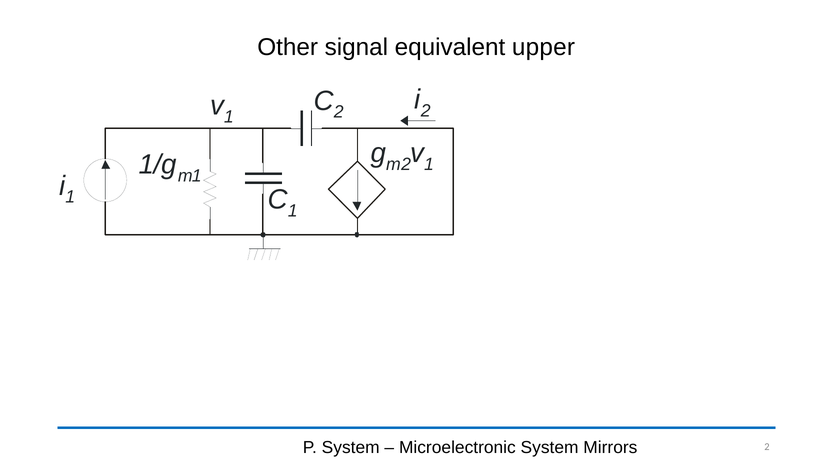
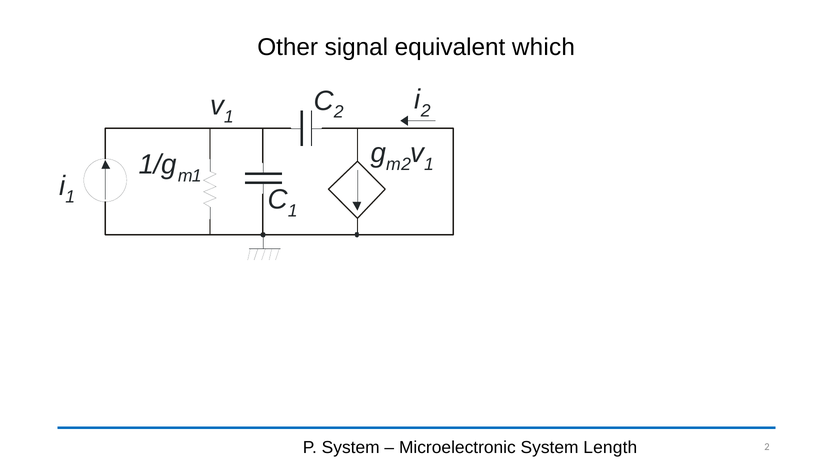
upper: upper -> which
Mirrors: Mirrors -> Length
